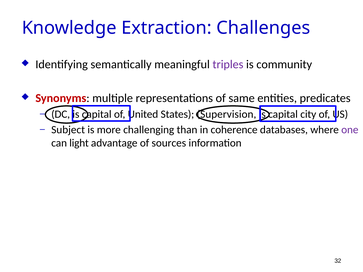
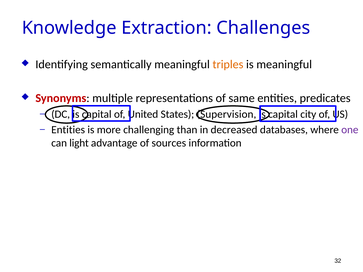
triples colour: purple -> orange
is community: community -> meaningful
Subject at (68, 130): Subject -> Entities
coherence: coherence -> decreased
